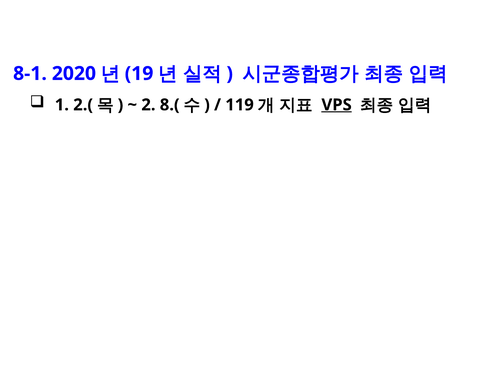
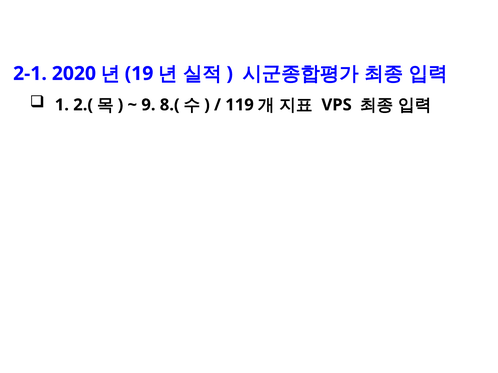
8-1: 8-1 -> 2-1
2: 2 -> 9
VPS underline: present -> none
